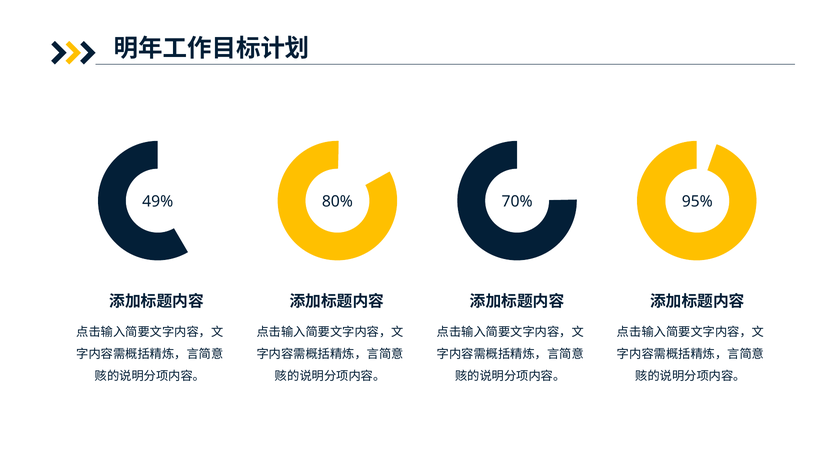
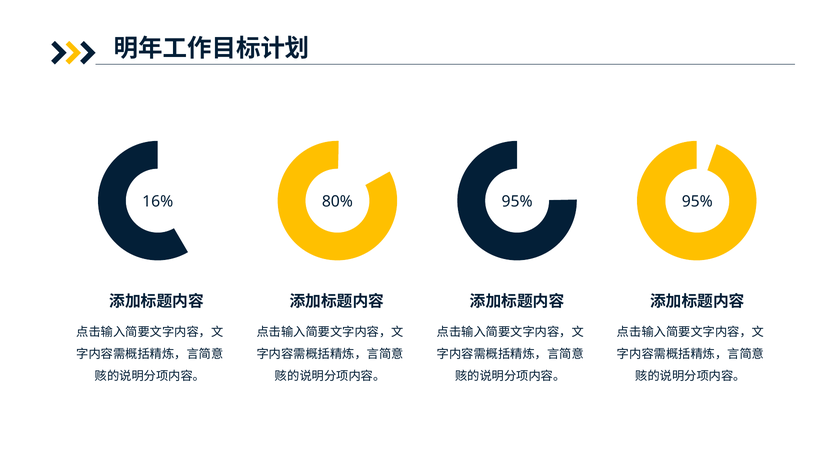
49%: 49% -> 16%
80% 70%: 70% -> 95%
